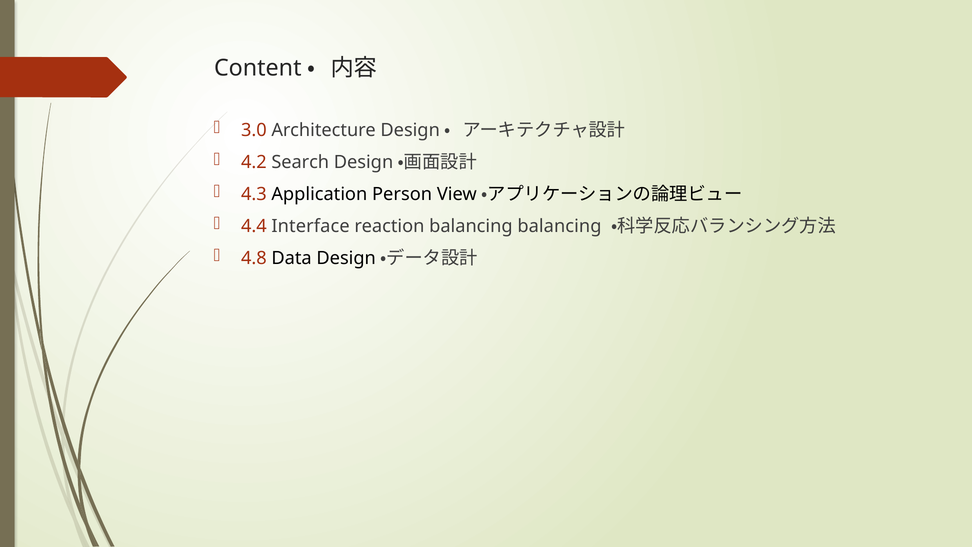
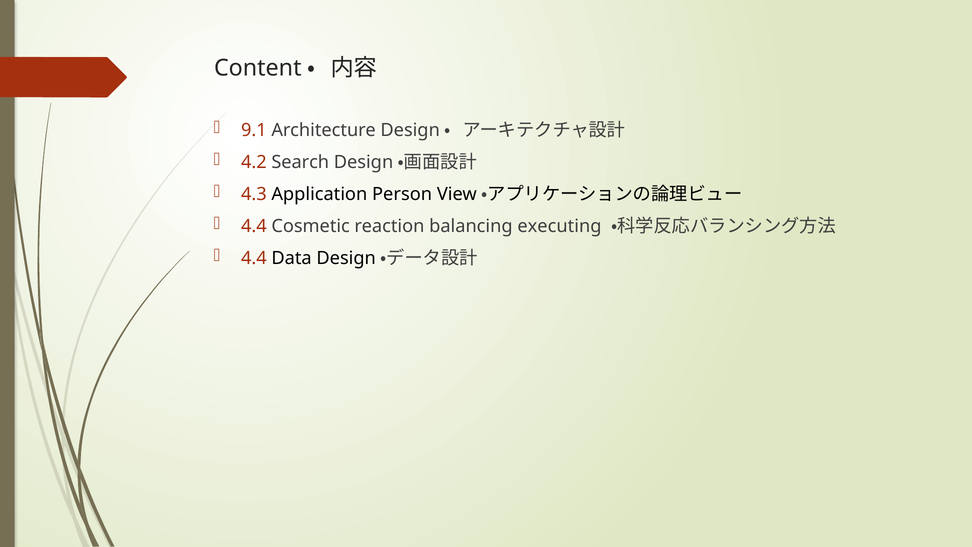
3.0: 3.0 -> 9.1
Interface: Interface -> Cosmetic
balancing balancing: balancing -> executing
4.8 at (254, 258): 4.8 -> 4.4
